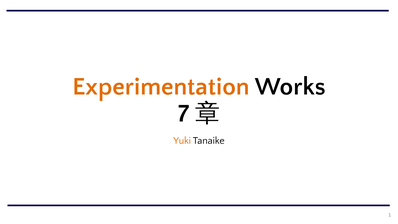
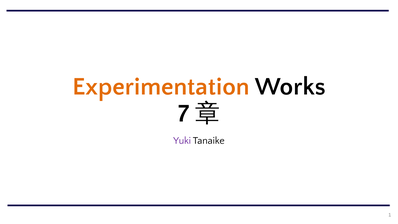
Yuki colour: orange -> purple
